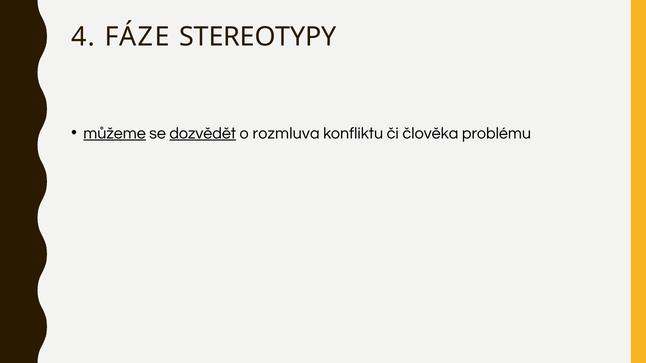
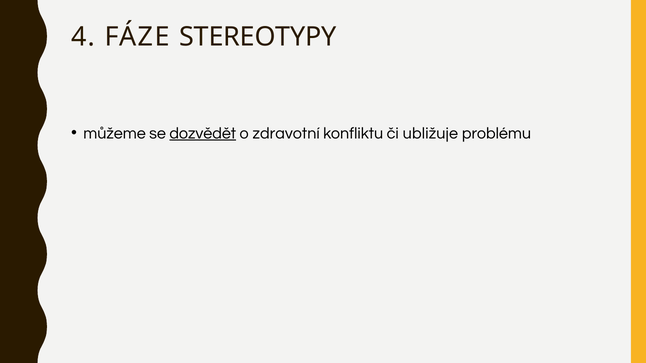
můžeme underline: present -> none
rozmluva: rozmluva -> zdravotní
člověka: člověka -> ubližuje
